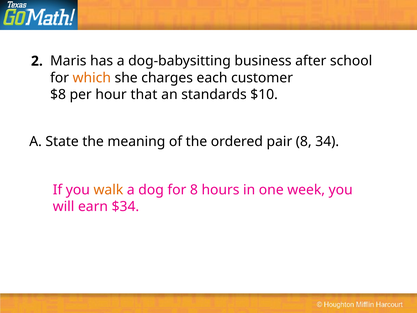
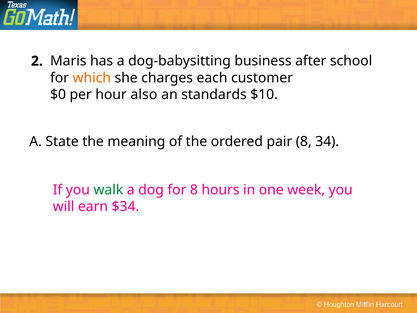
$8: $8 -> $0
that: that -> also
walk colour: orange -> green
